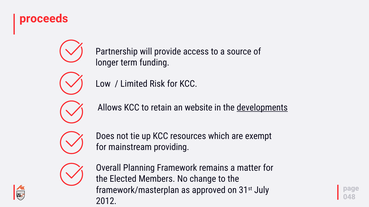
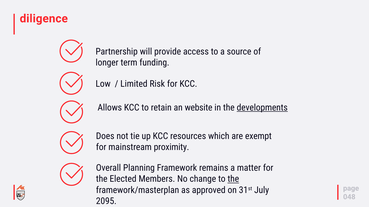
proceeds: proceeds -> diligence
providing: providing -> proximity
the at (233, 179) underline: none -> present
2012: 2012 -> 2095
